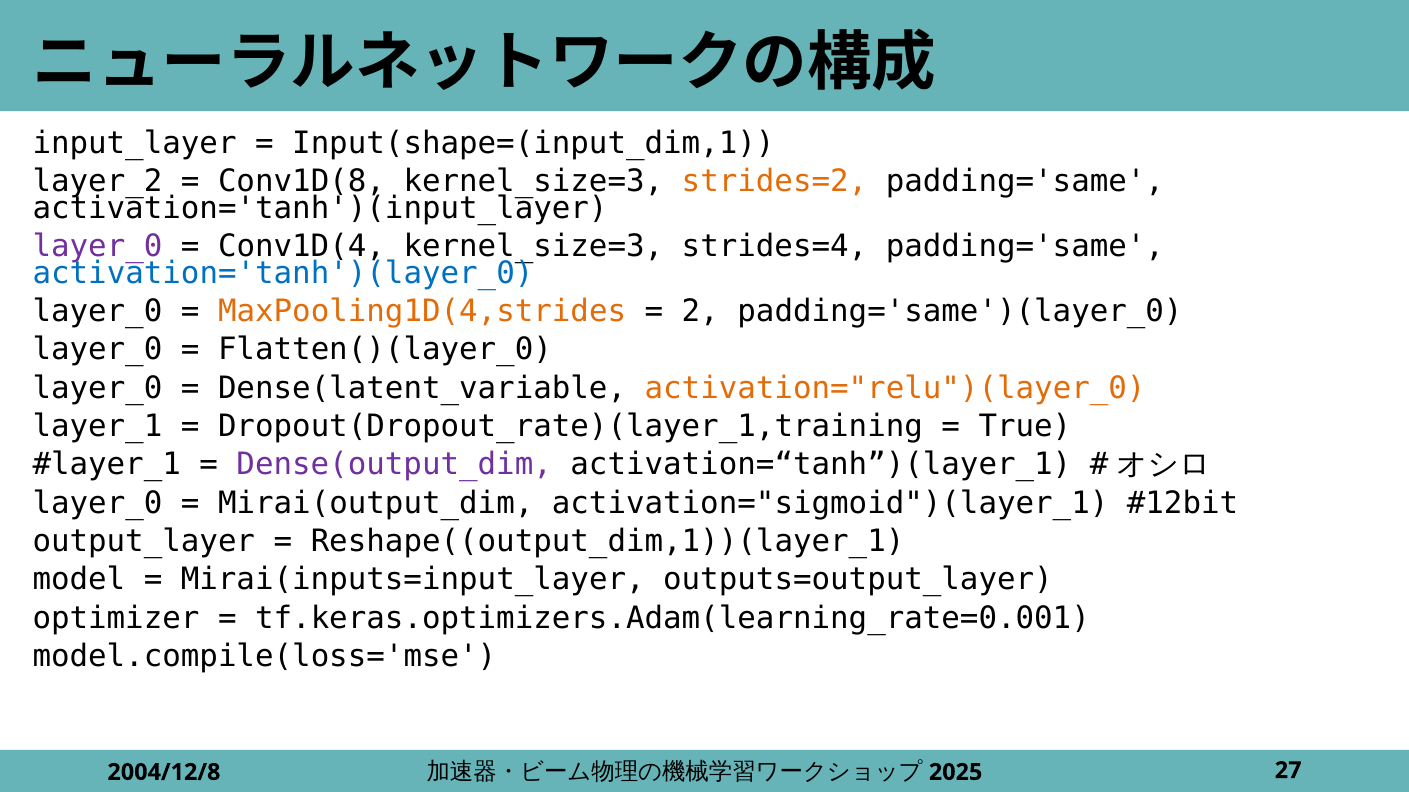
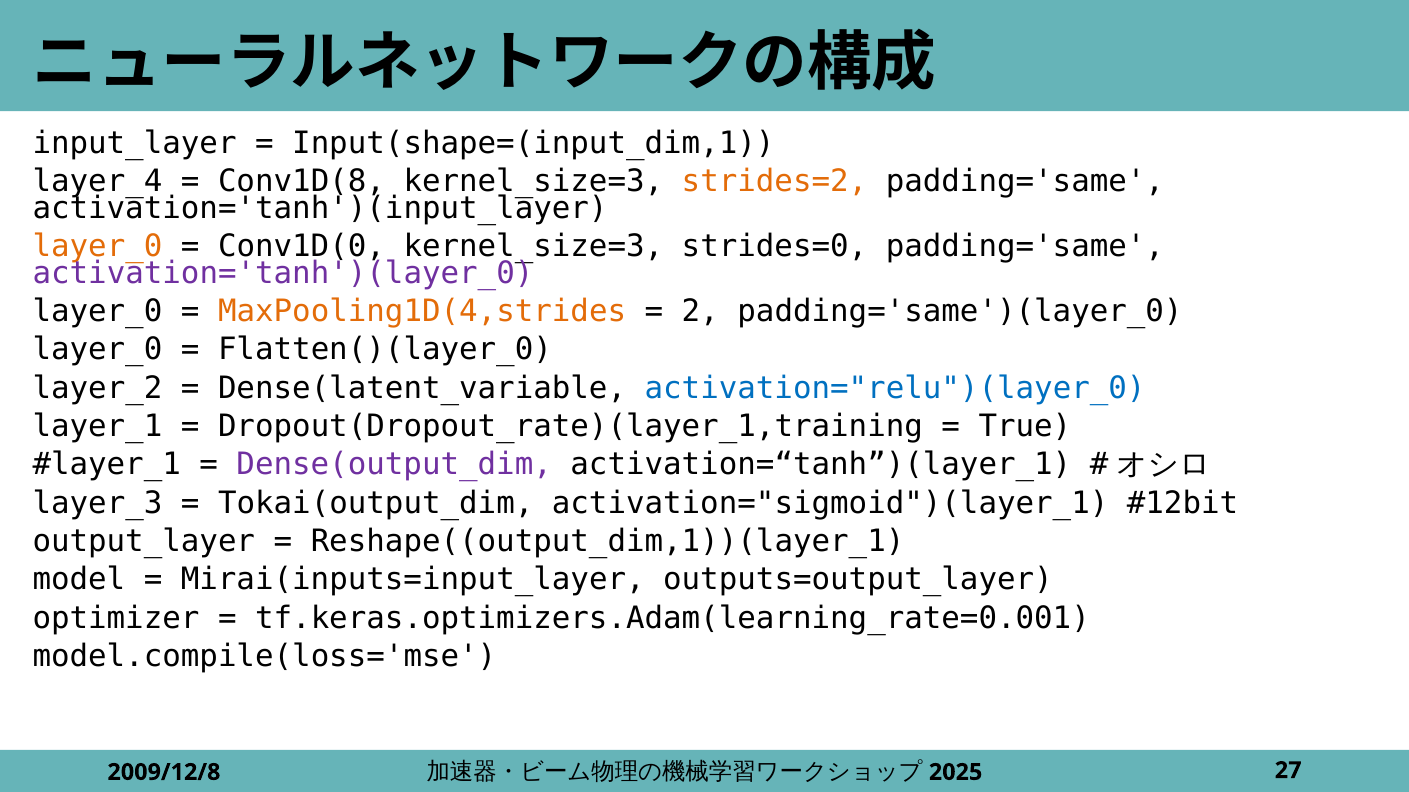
layer_2: layer_2 -> layer_4
layer_0 at (97, 247) colour: purple -> orange
Conv1D(4: Conv1D(4 -> Conv1D(0
strides=4: strides=4 -> strides=0
activation='tanh')(layer_0 colour: blue -> purple
layer_0 at (97, 388): layer_0 -> layer_2
activation="relu")(layer_0 colour: orange -> blue
layer_0 at (97, 504): layer_0 -> layer_3
Mirai(output_dim: Mirai(output_dim -> Tokai(output_dim
2004/12/8: 2004/12/8 -> 2009/12/8
